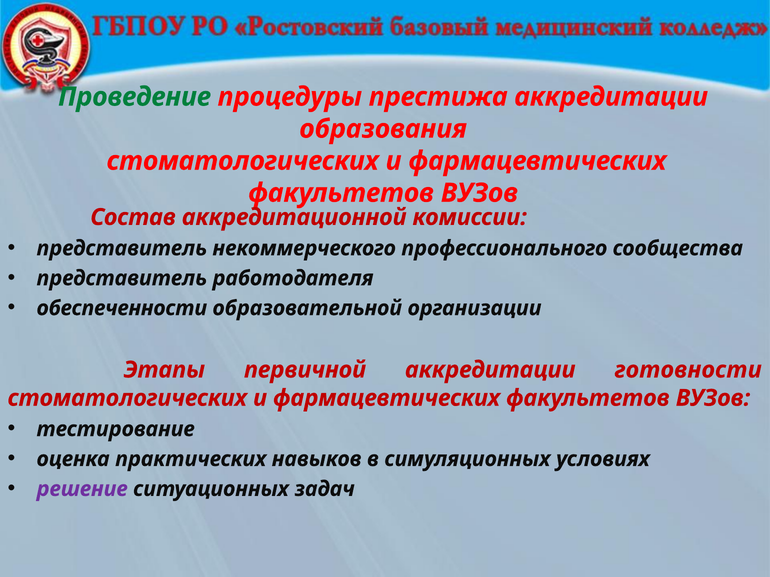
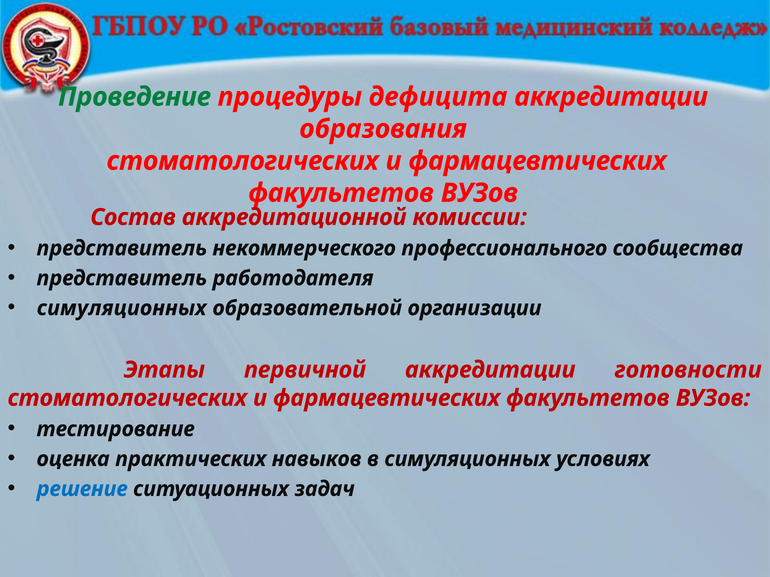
престижа: престижа -> дефицита
обеспеченности at (122, 308): обеспеченности -> симуляционных
решение colour: purple -> blue
